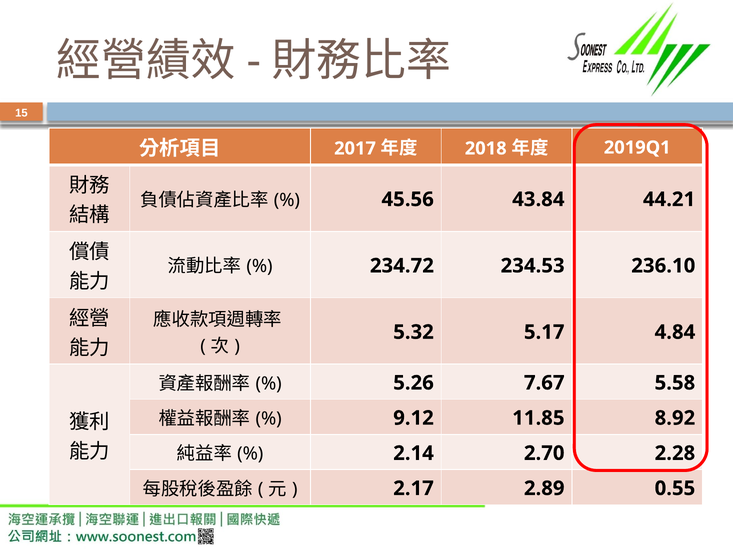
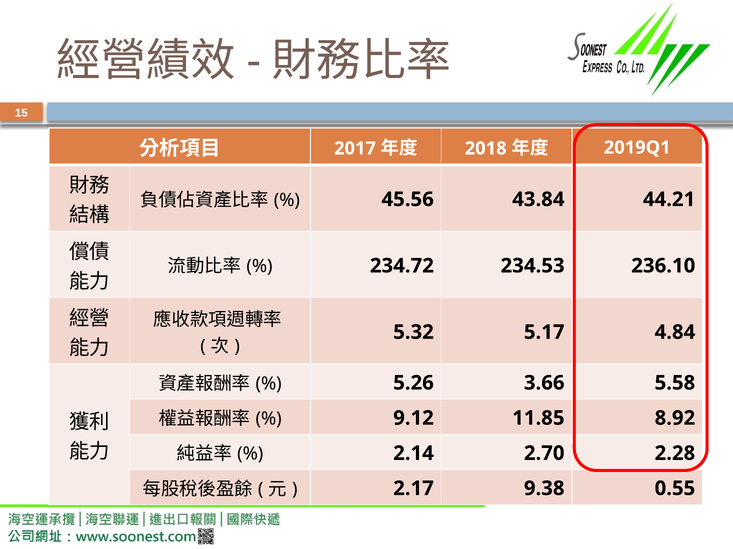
7.67: 7.67 -> 3.66
2.89: 2.89 -> 9.38
